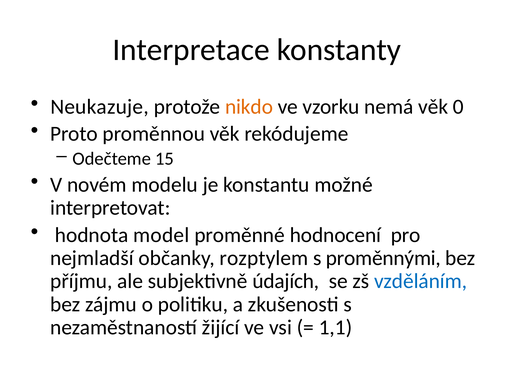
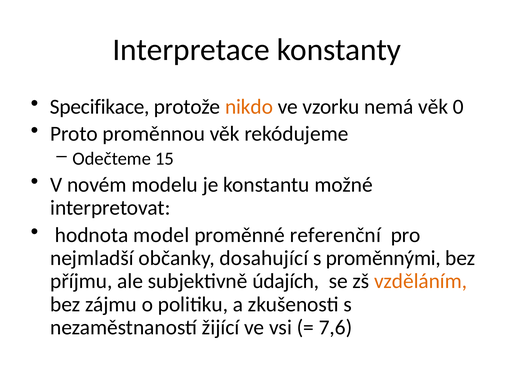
Neukazuje: Neukazuje -> Specifikace
hodnocení: hodnocení -> referenční
rozptylem: rozptylem -> dosahující
vzděláním colour: blue -> orange
1,1: 1,1 -> 7,6
